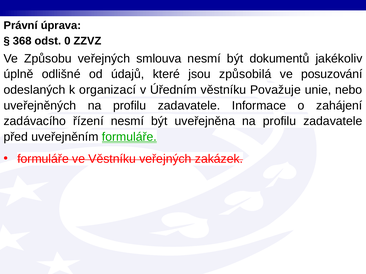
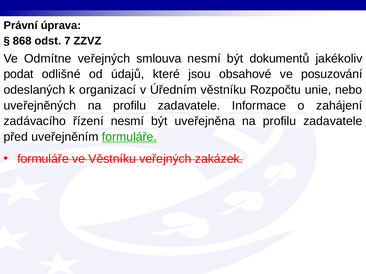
368: 368 -> 868
0: 0 -> 7
Způsobu: Způsobu -> Odmítne
úplně: úplně -> podat
způsobilá: způsobilá -> obsahové
Považuje: Považuje -> Rozpočtu
